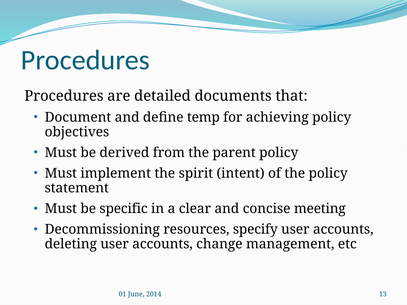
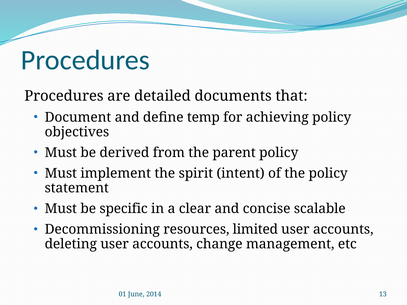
meeting: meeting -> scalable
specify: specify -> limited
